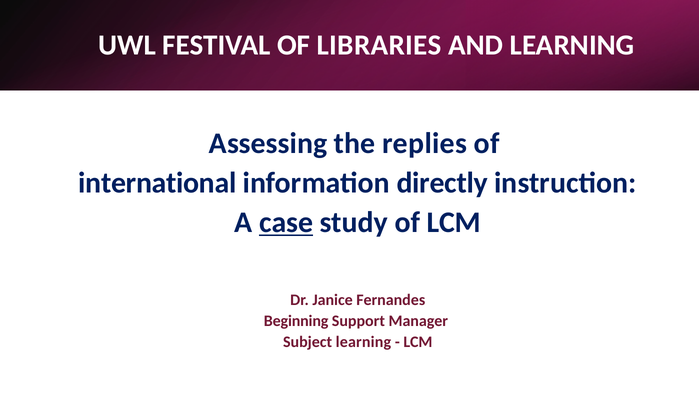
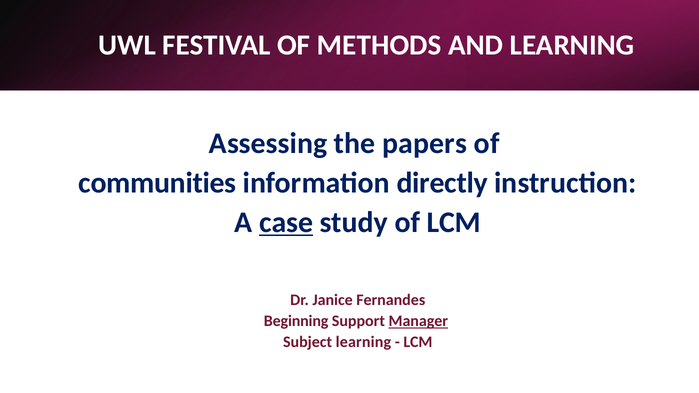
LIBRARIES: LIBRARIES -> METHODS
replies: replies -> papers
international: international -> communities
Manager underline: none -> present
